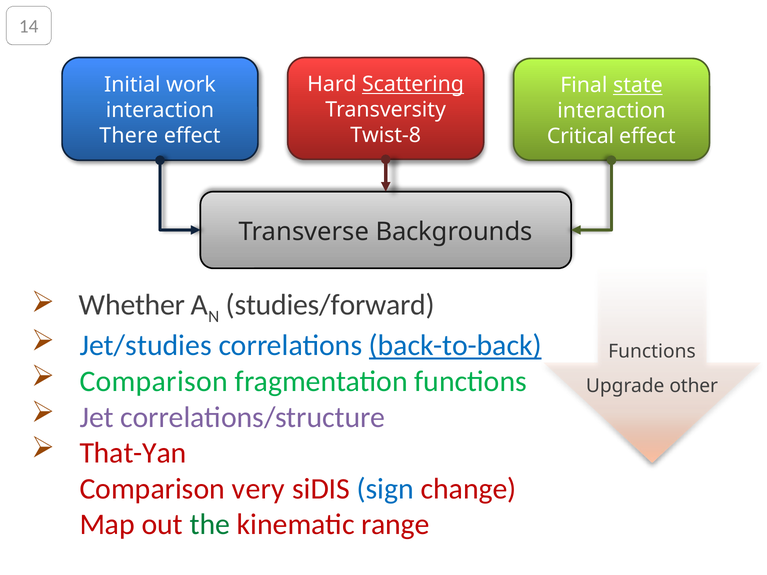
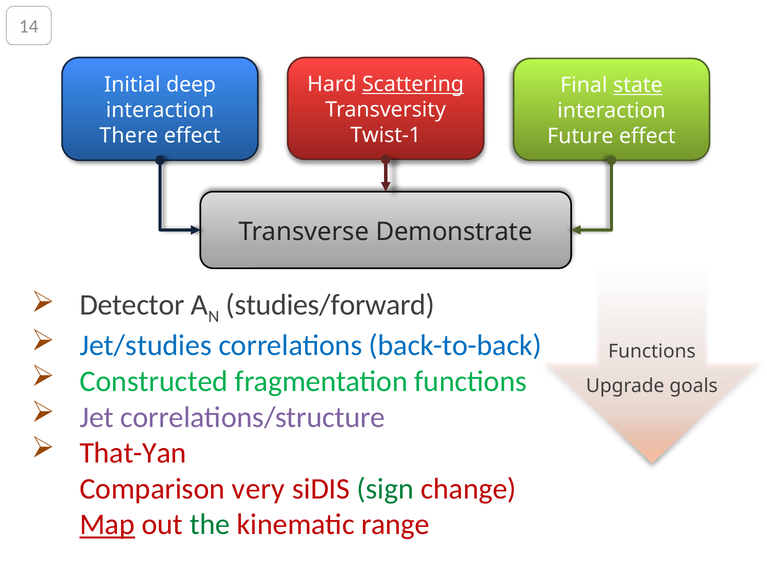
work: work -> deep
Twist-8: Twist-8 -> Twist-1
Critical: Critical -> Future
Backgrounds: Backgrounds -> Demonstrate
Whether: Whether -> Detector
back-to-back underline: present -> none
Comparison at (154, 382): Comparison -> Constructed
other: other -> goals
sign colour: blue -> green
Map underline: none -> present
